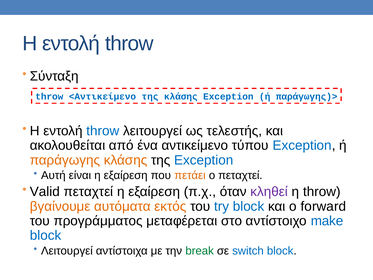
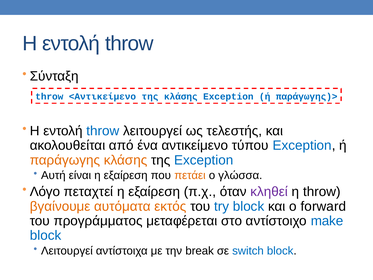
ο πεταχτεί: πεταχτεί -> γλώσσα
Valid: Valid -> Λόγο
break colour: green -> black
